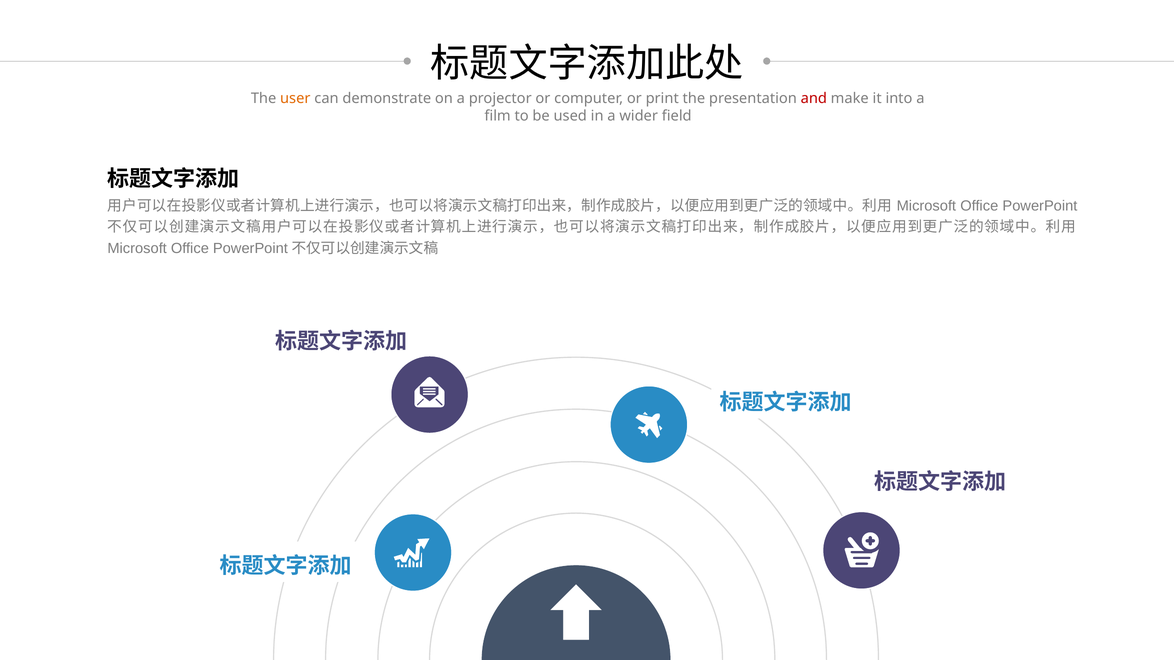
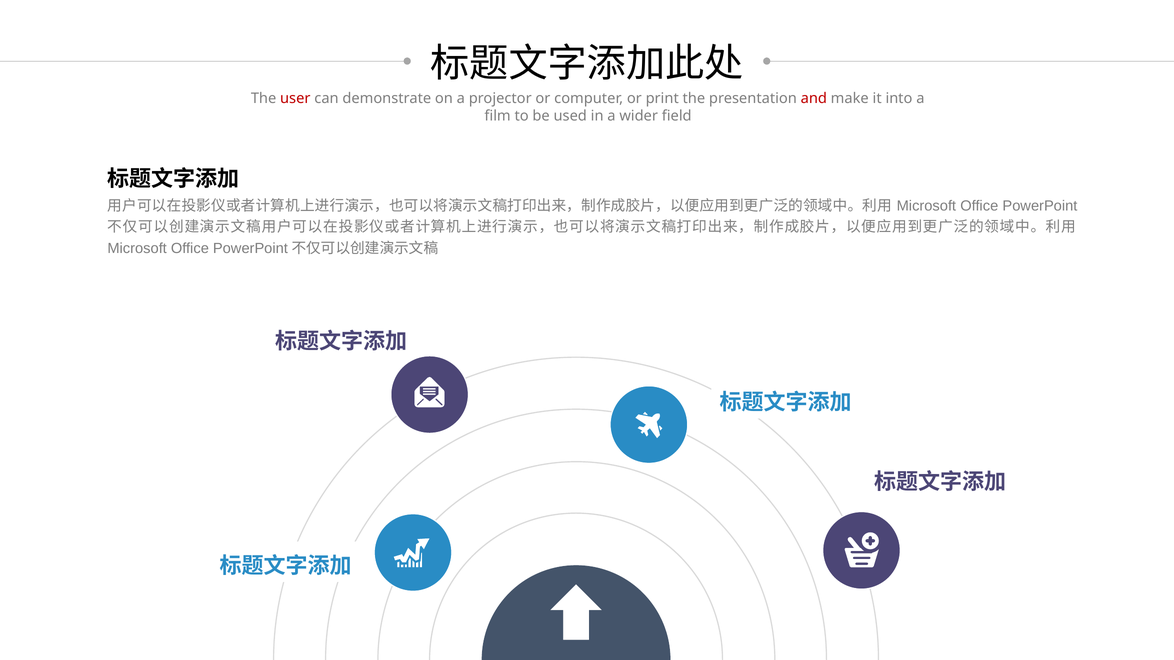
user colour: orange -> red
